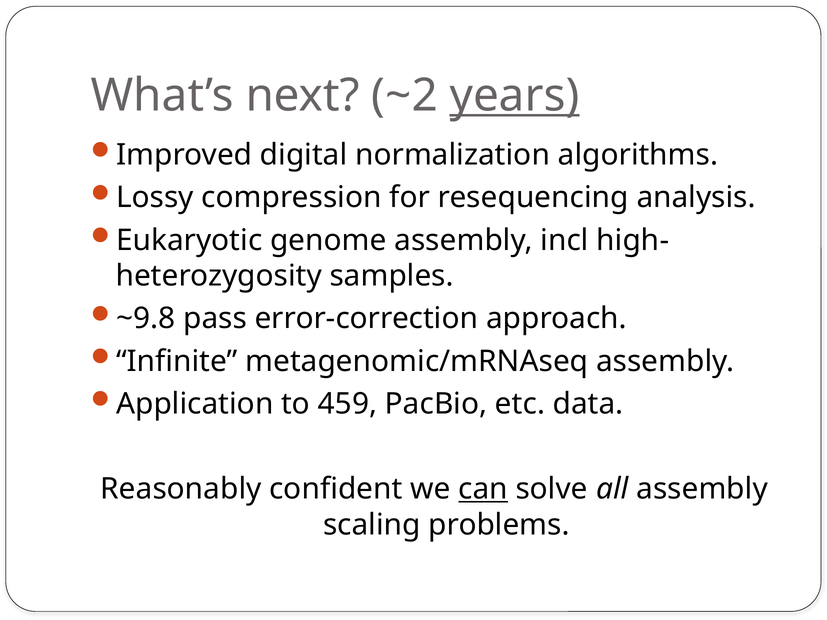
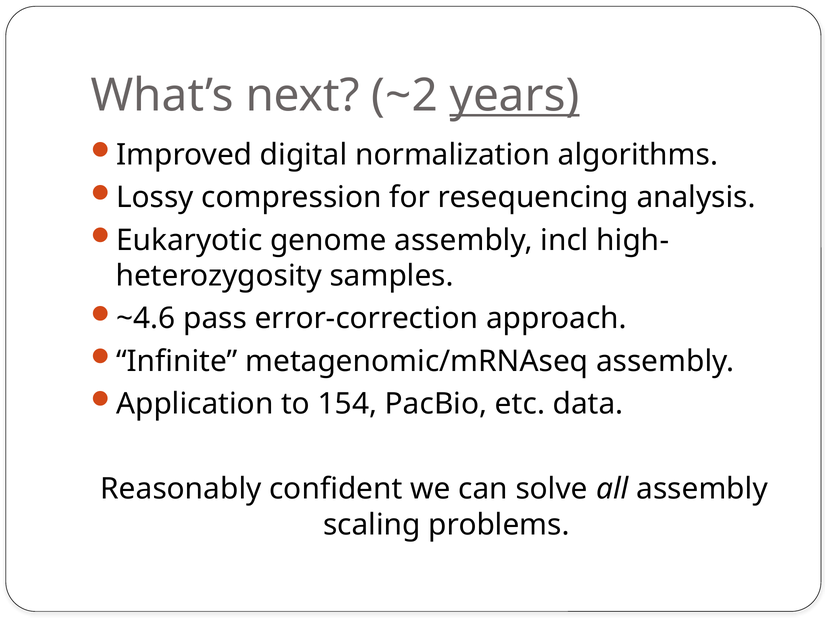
~9.8: ~9.8 -> ~4.6
459: 459 -> 154
can underline: present -> none
